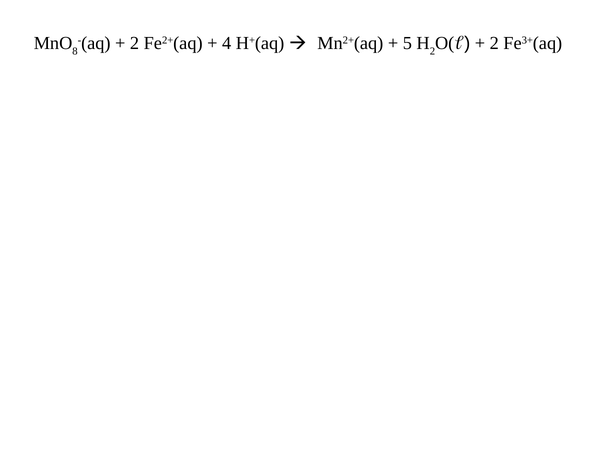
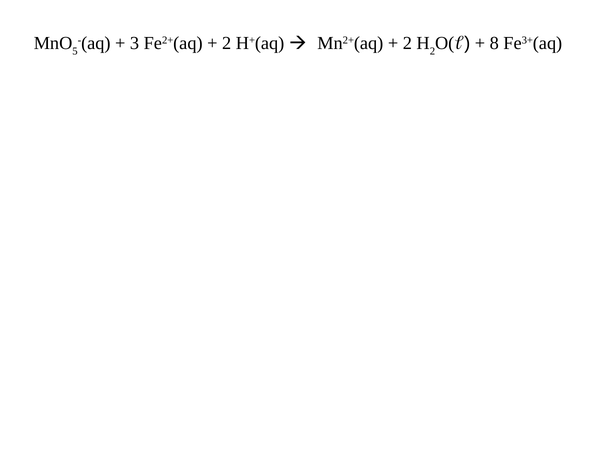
8: 8 -> 5
2 at (135, 43): 2 -> 3
4 at (227, 43): 4 -> 2
5 at (407, 43): 5 -> 2
2 at (494, 43): 2 -> 8
